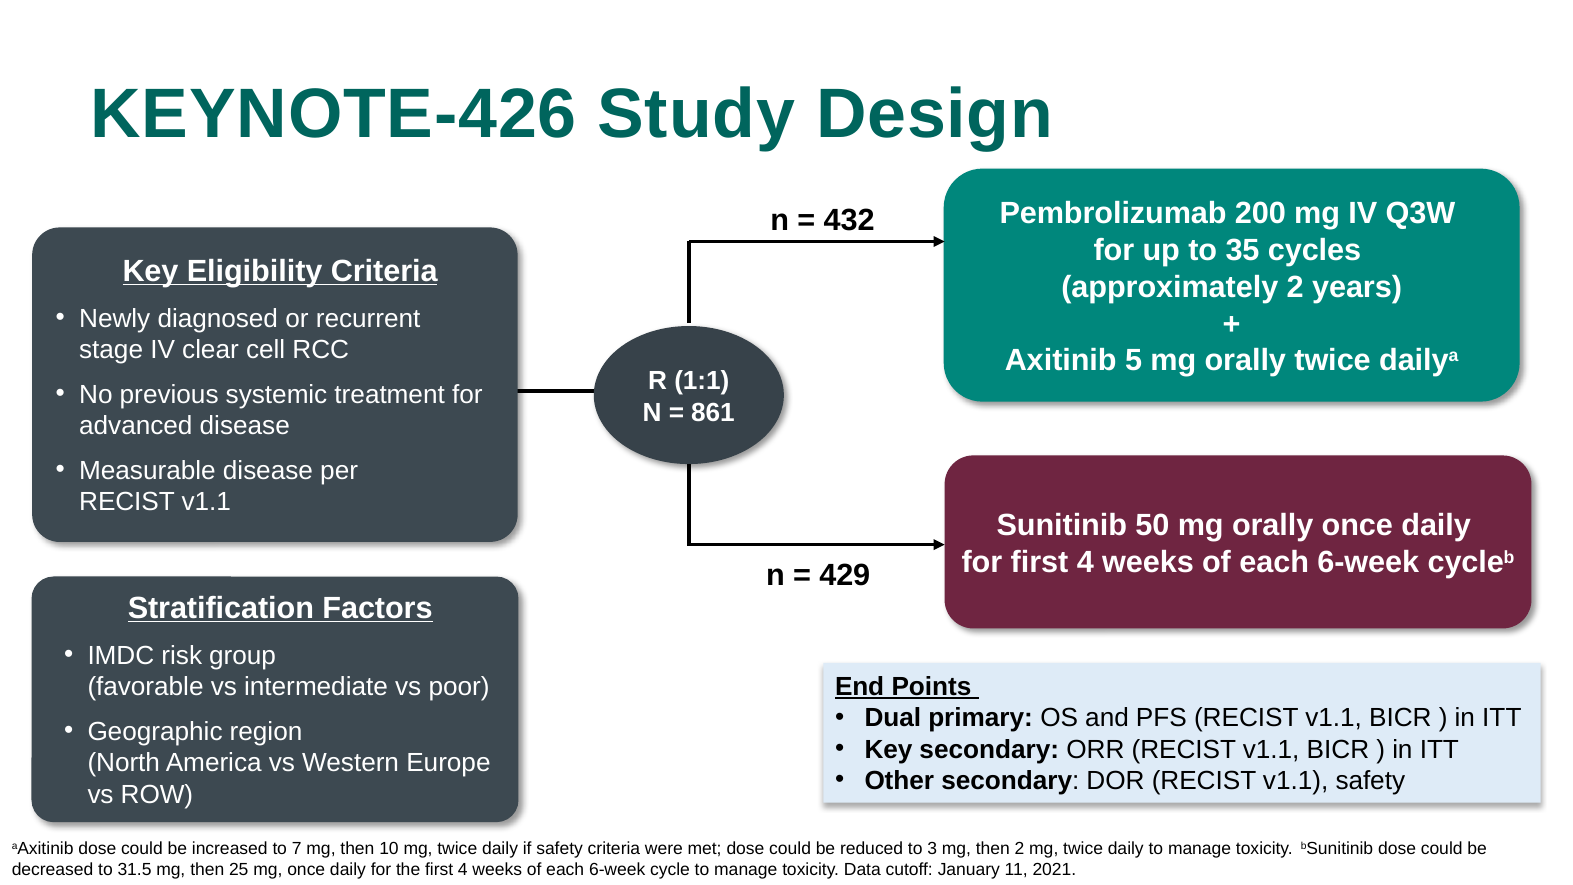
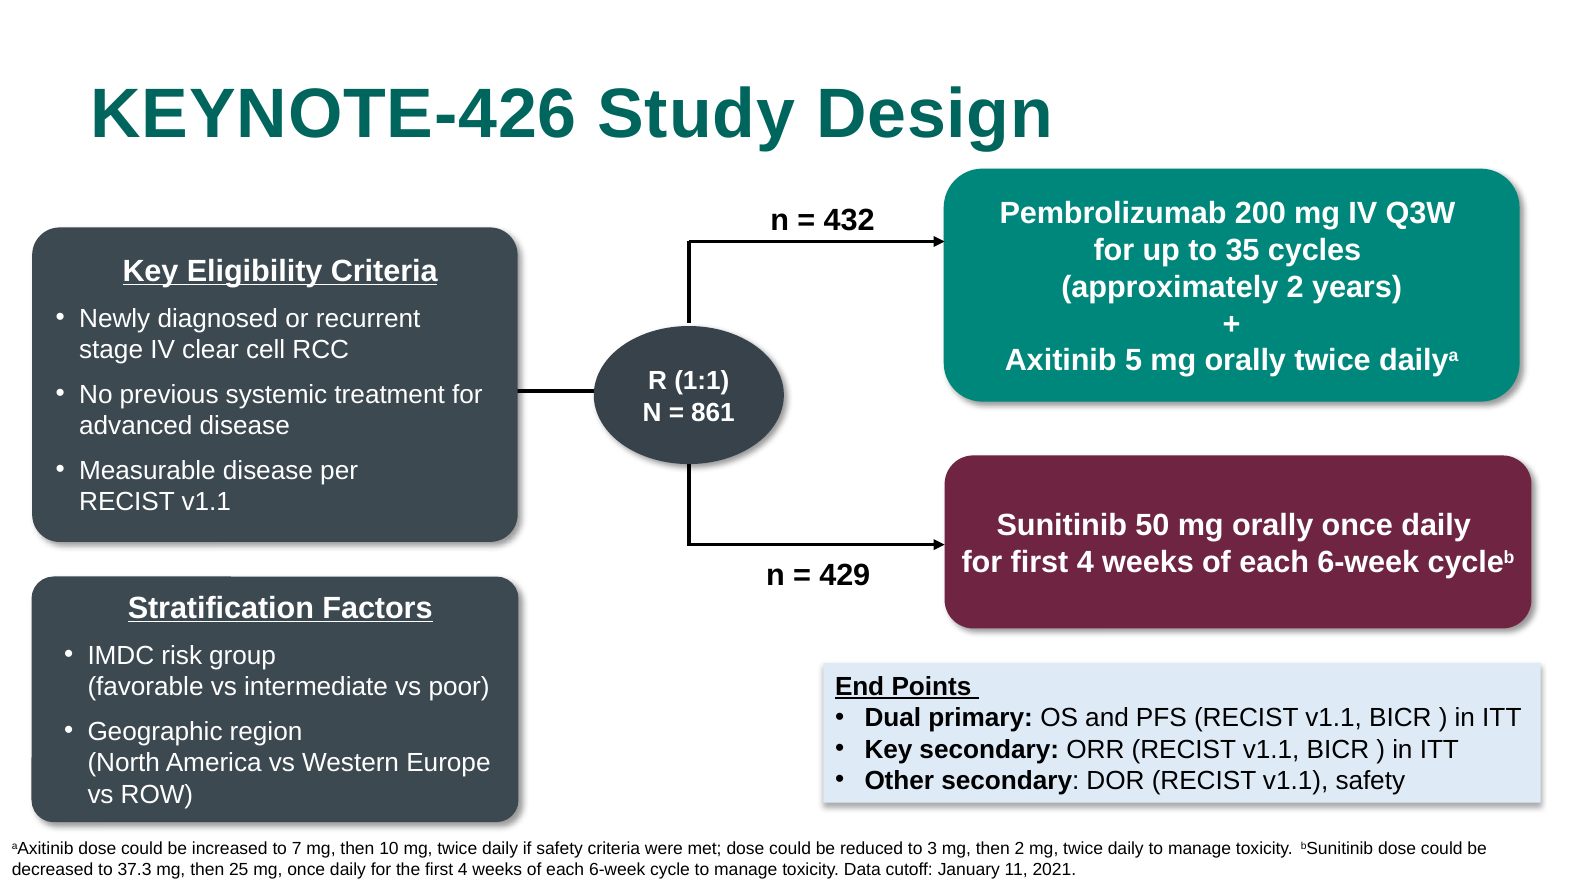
31.5: 31.5 -> 37.3
